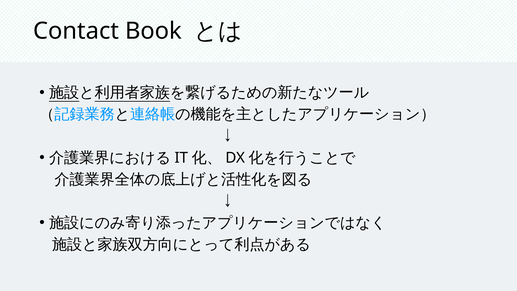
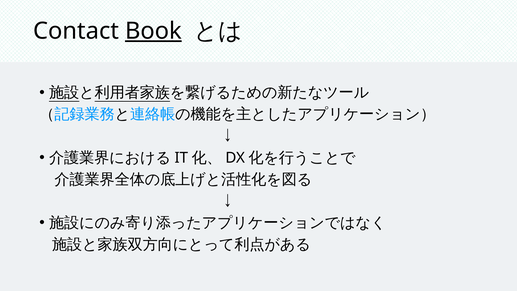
Book underline: none -> present
